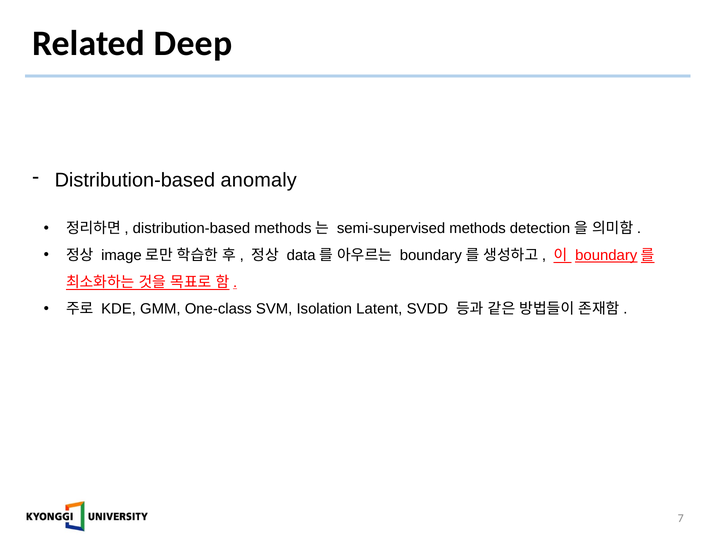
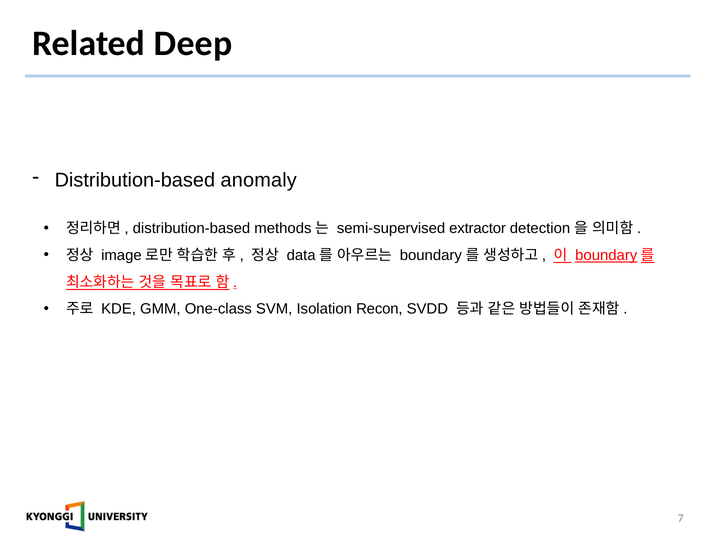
semi-supervised methods: methods -> extractor
Latent: Latent -> Recon
